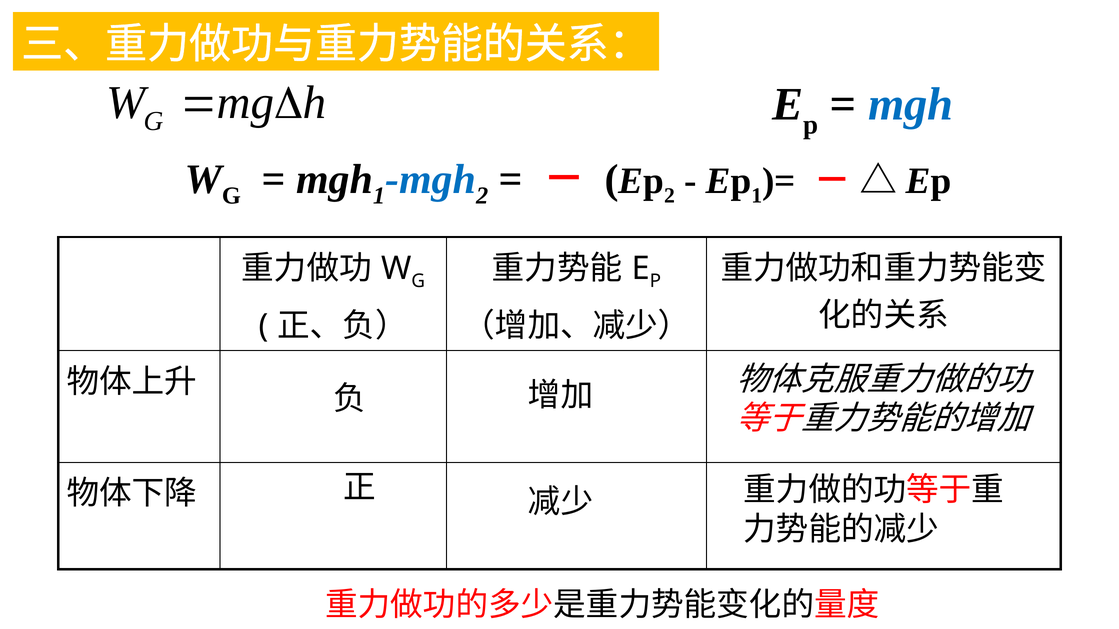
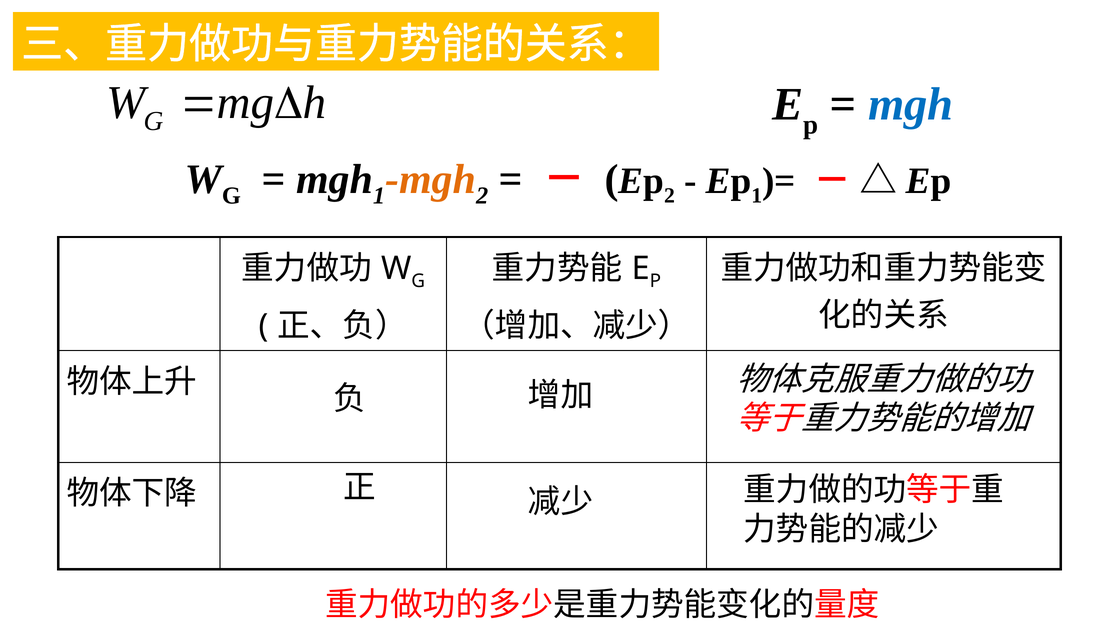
mgh at (431, 180) colour: blue -> orange
